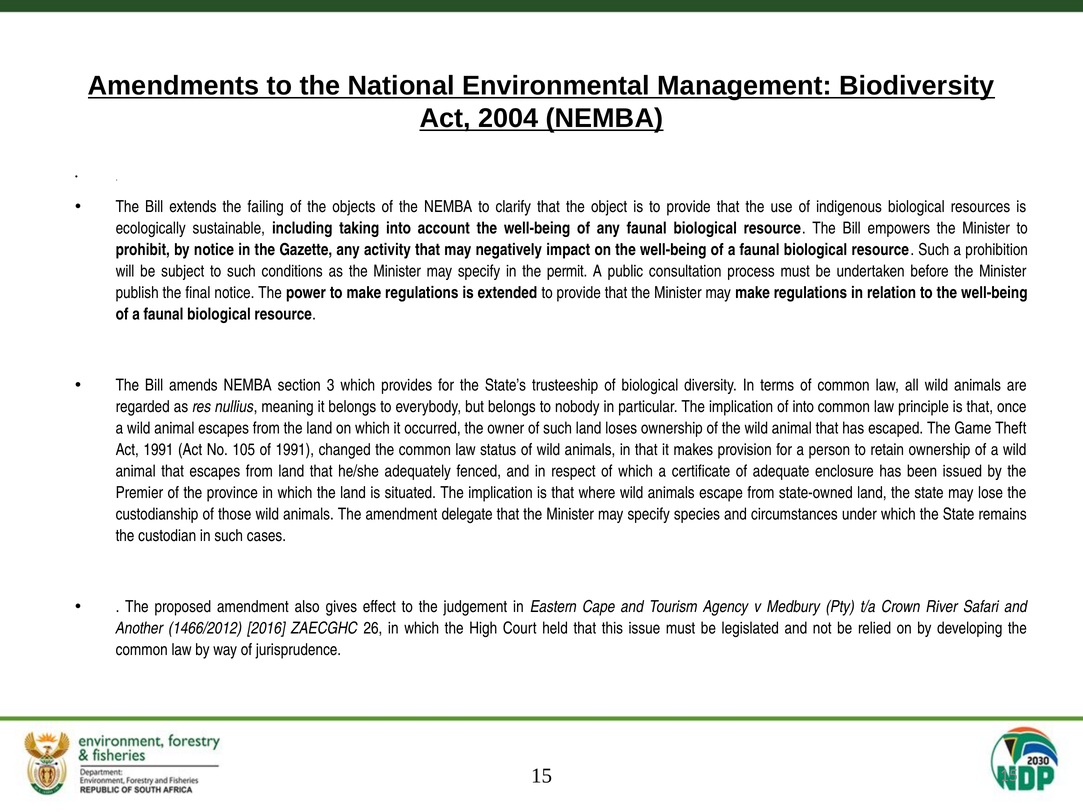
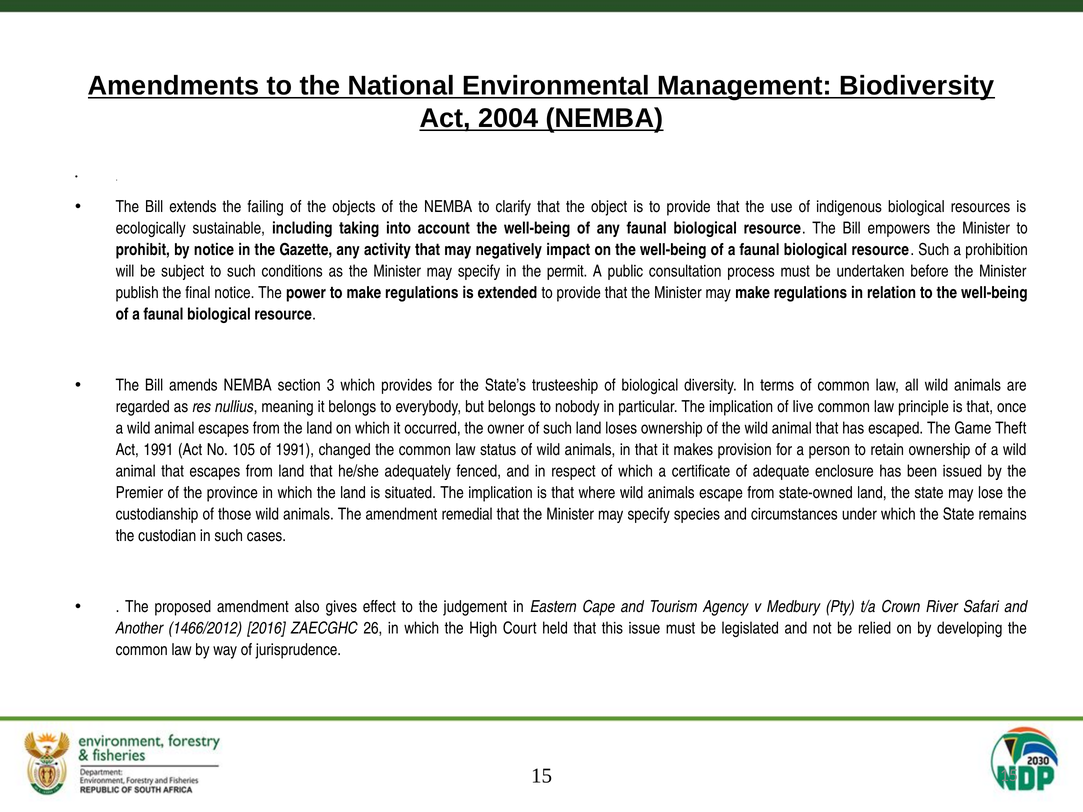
of into: into -> live
delegate: delegate -> remedial
